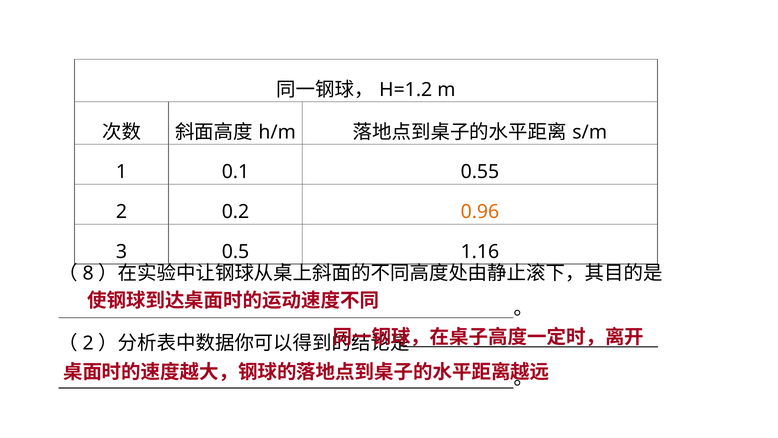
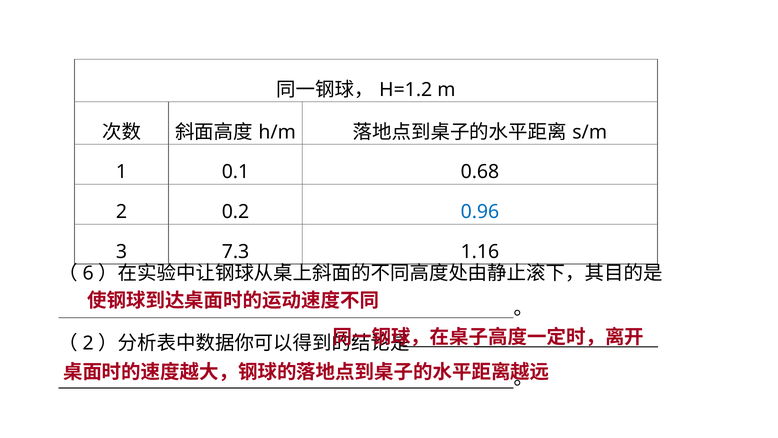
0.55: 0.55 -> 0.68
0.96 colour: orange -> blue
0.5: 0.5 -> 7.3
8: 8 -> 6
